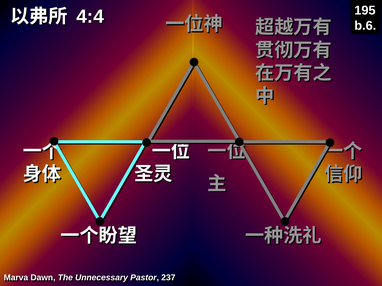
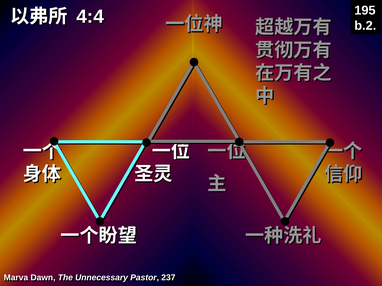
b.6: b.6 -> b.2
